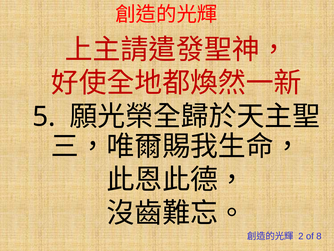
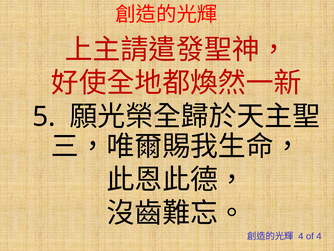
2 at (301, 236): 2 -> 4
of 8: 8 -> 4
